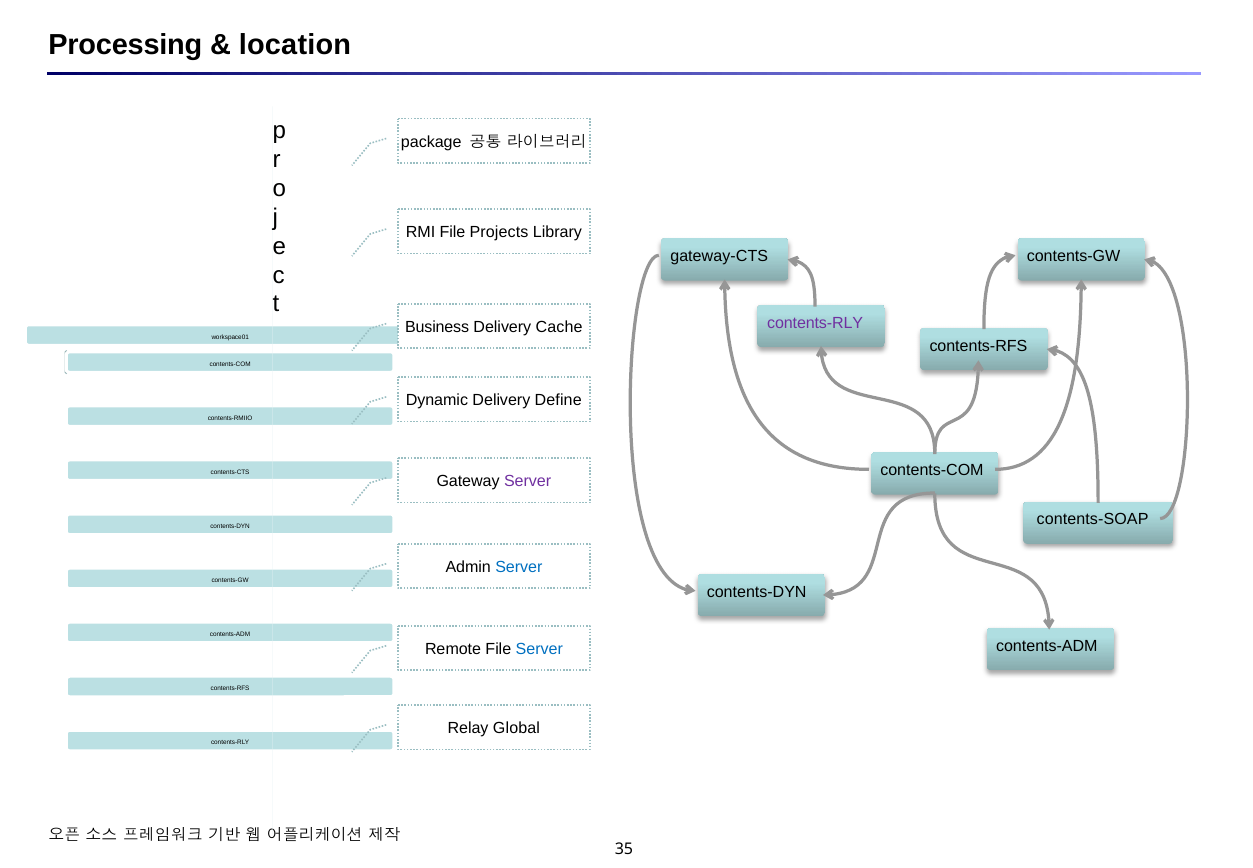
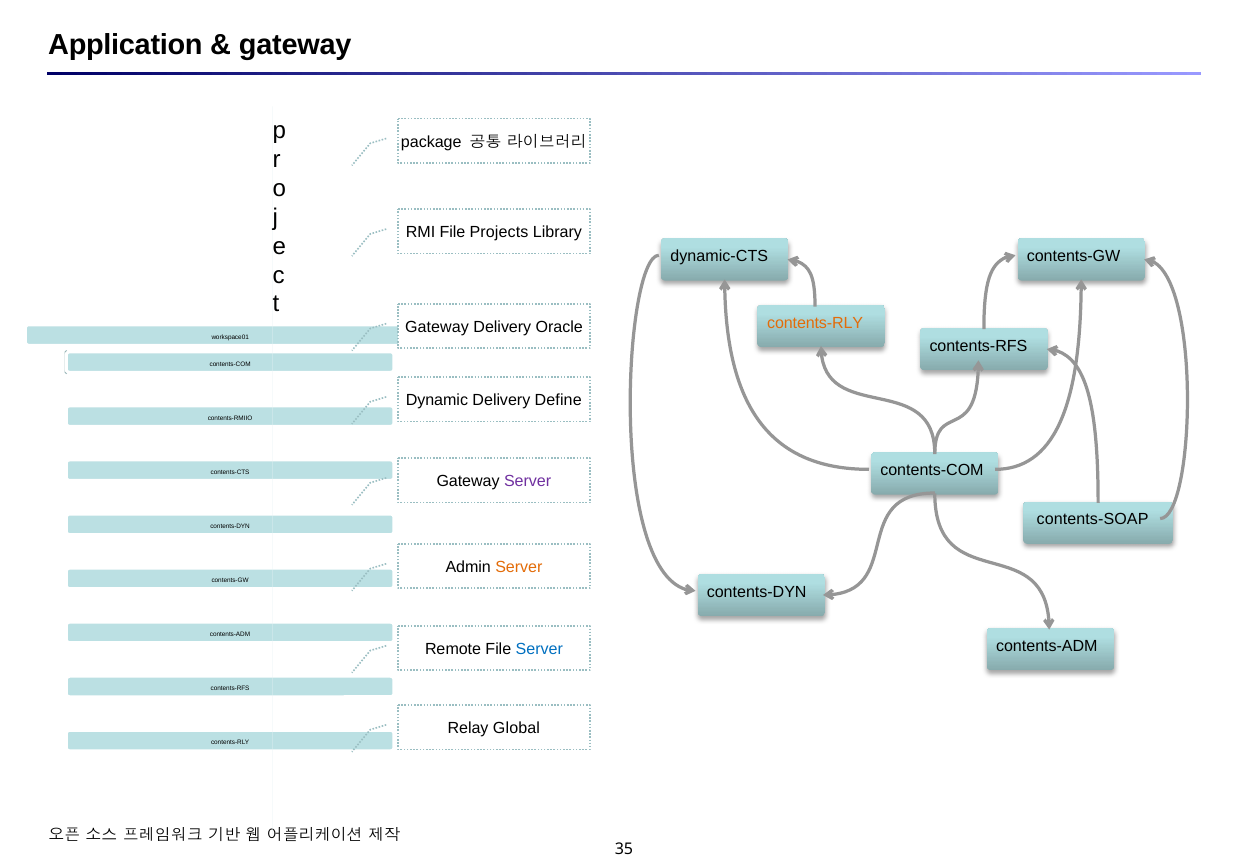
Processing: Processing -> Application
location at (295, 45): location -> gateway
gateway-CTS: gateway-CTS -> dynamic-CTS
contents-RLY at (815, 323) colour: purple -> orange
Business at (437, 327): Business -> Gateway
Cache: Cache -> Oracle
Server at (519, 567) colour: blue -> orange
